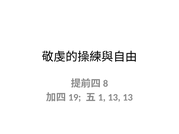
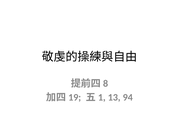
13 13: 13 -> 94
